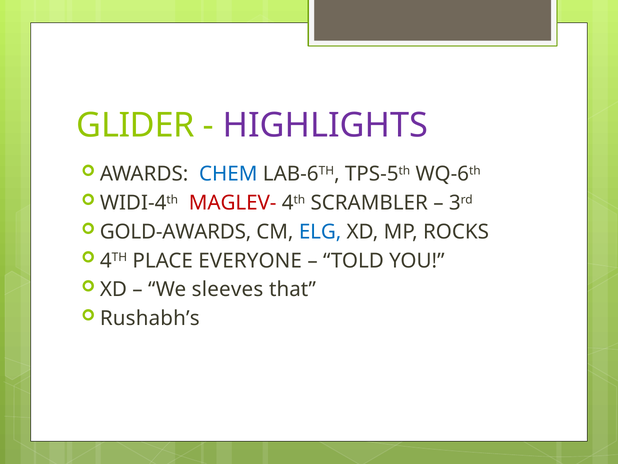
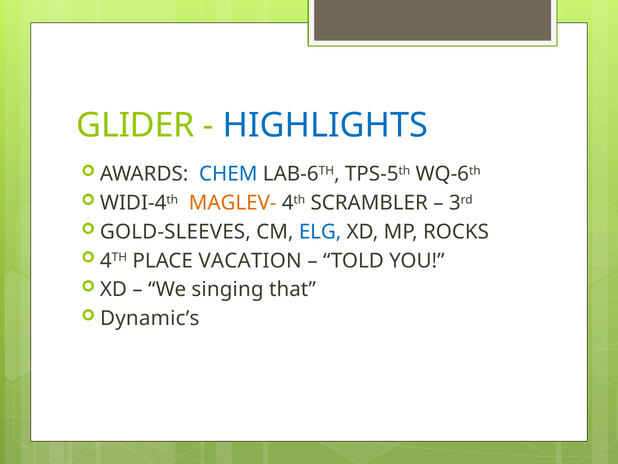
HIGHLIGHTS colour: purple -> blue
MAGLEV- colour: red -> orange
GOLD-AWARDS: GOLD-AWARDS -> GOLD-SLEEVES
EVERYONE: EVERYONE -> VACATION
sleeves: sleeves -> singing
Rushabh’s: Rushabh’s -> Dynamic’s
